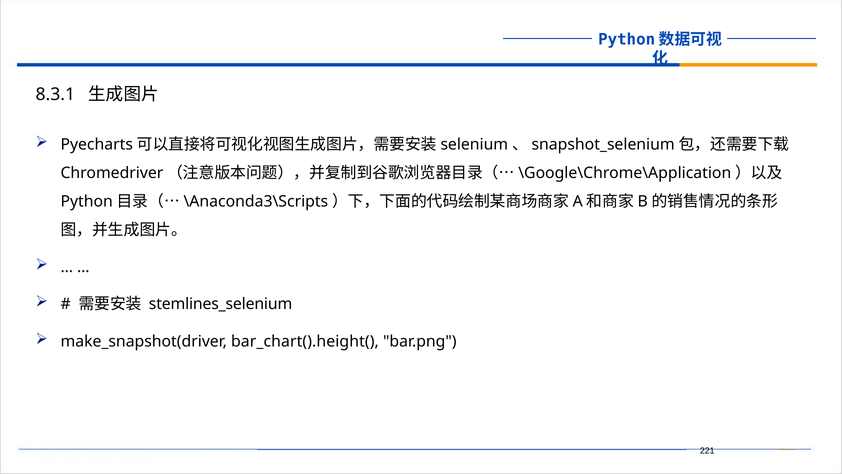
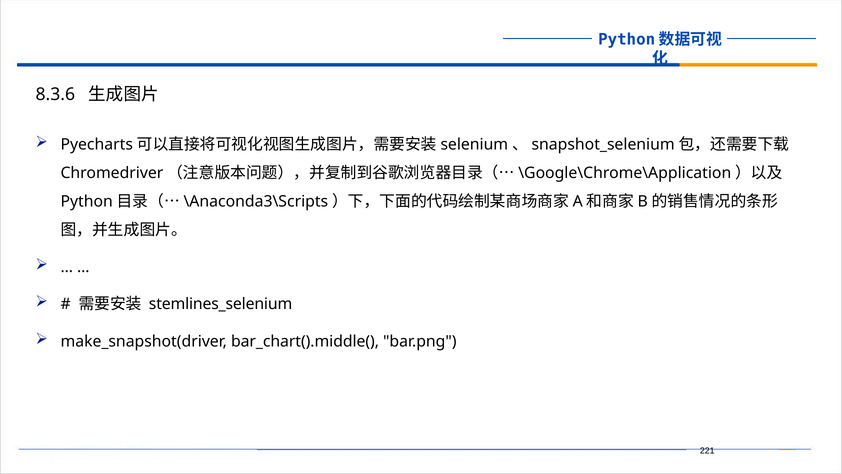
8.3.1: 8.3.1 -> 8.3.6
bar_chart().height(: bar_chart().height( -> bar_chart().middle(
